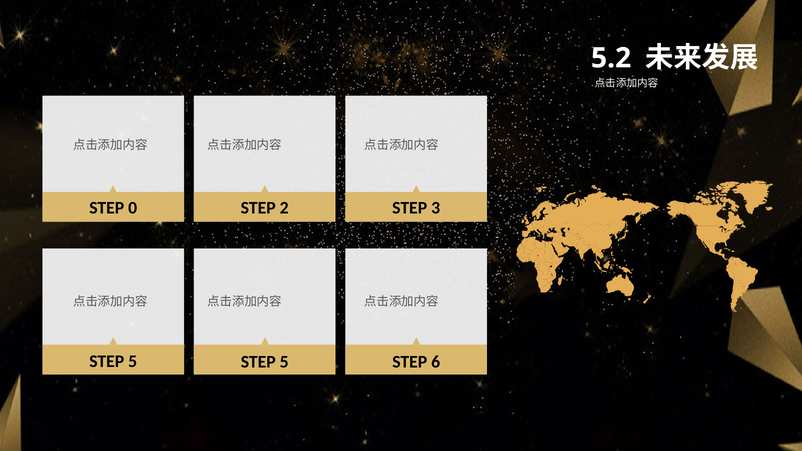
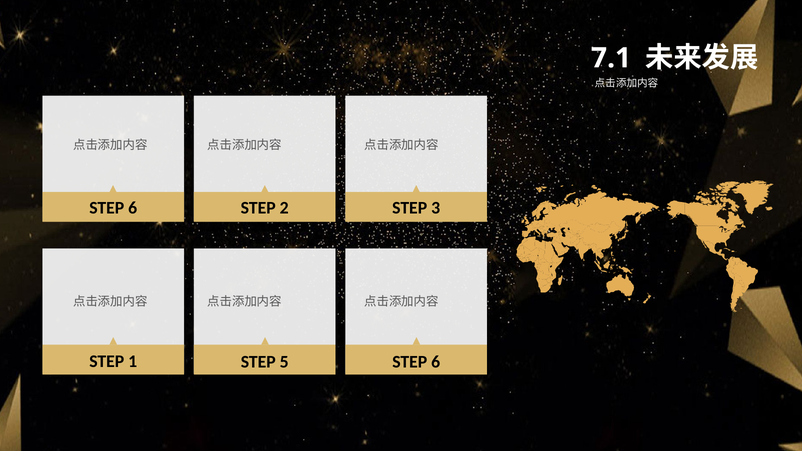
5.2: 5.2 -> 7.1
0 at (133, 208): 0 -> 6
5 at (133, 362): 5 -> 1
